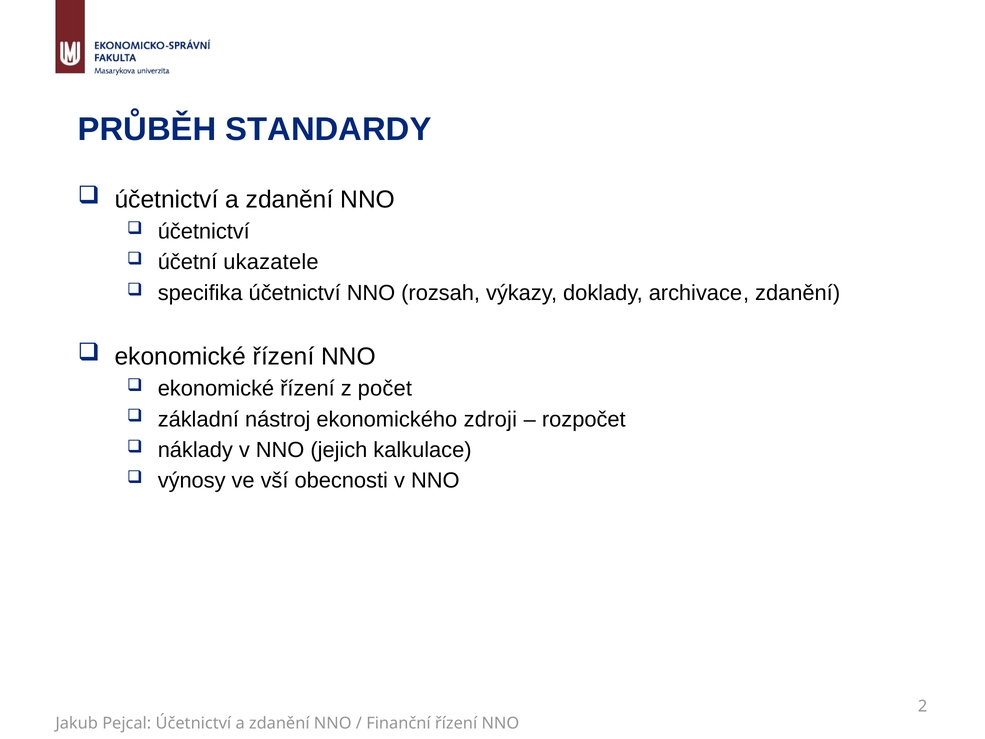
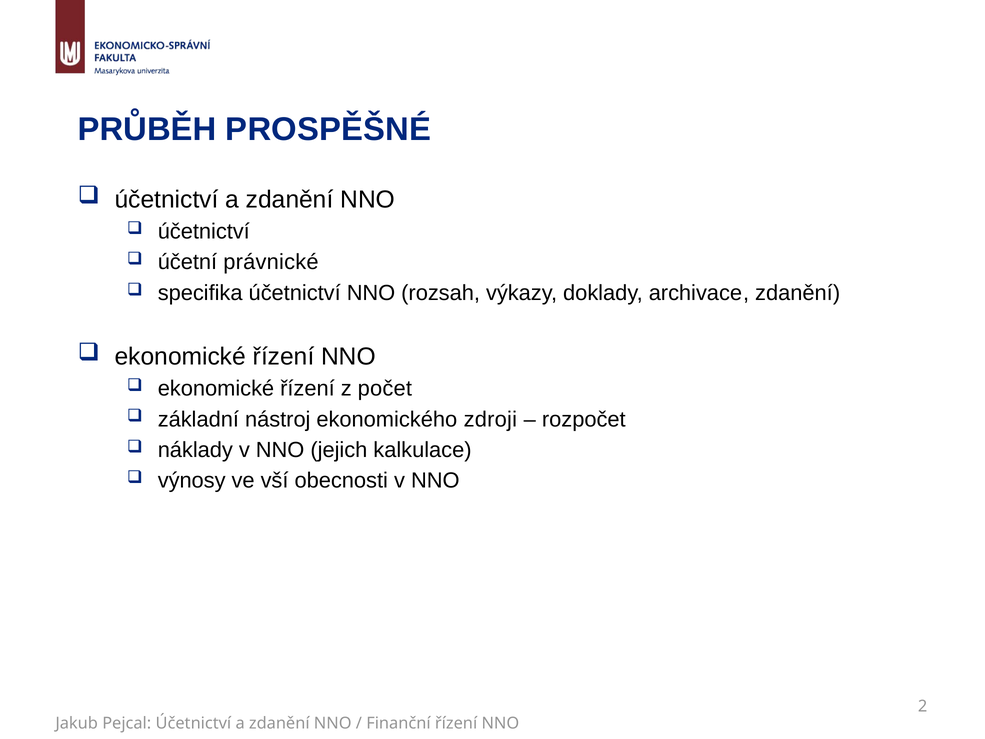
STANDARDY: STANDARDY -> PROSPĚŠNÉ
ukazatele: ukazatele -> právnické
